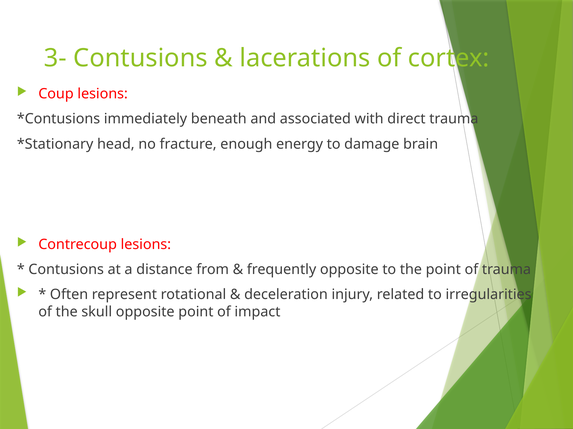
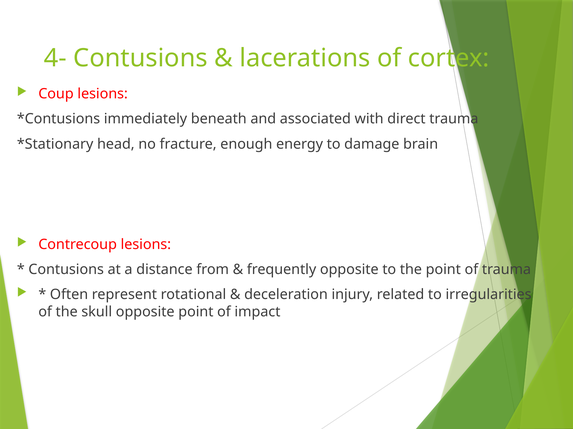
3-: 3- -> 4-
